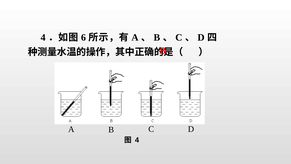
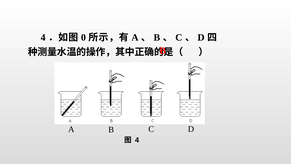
6: 6 -> 0
